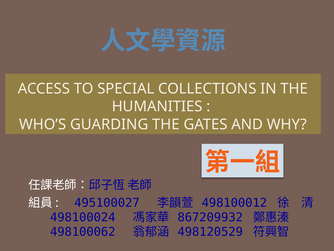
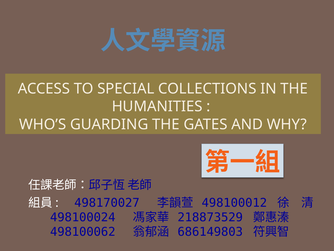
495100027: 495100027 -> 498170027
867209932: 867209932 -> 218873529
498120529: 498120529 -> 686149803
